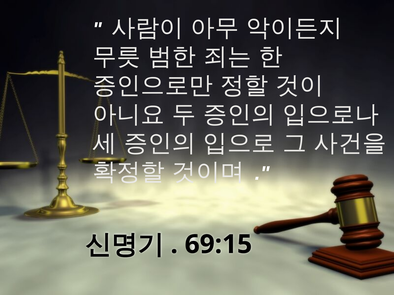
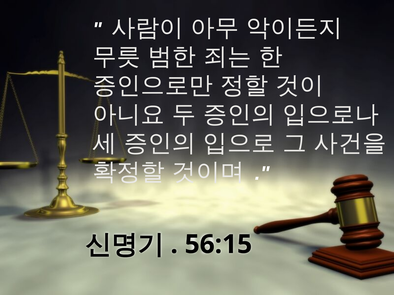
69:15: 69:15 -> 56:15
